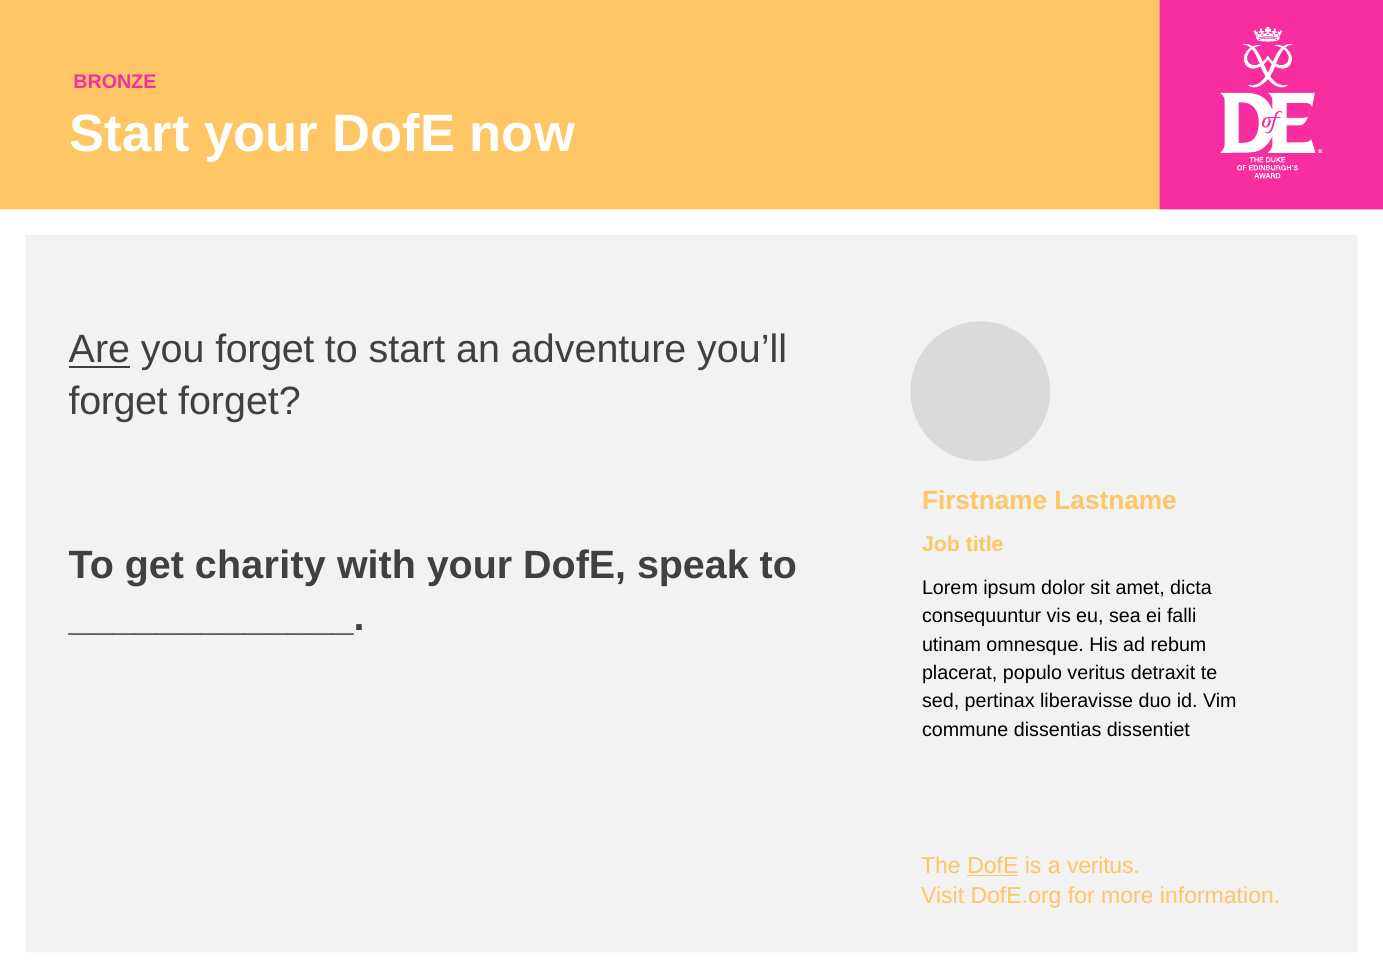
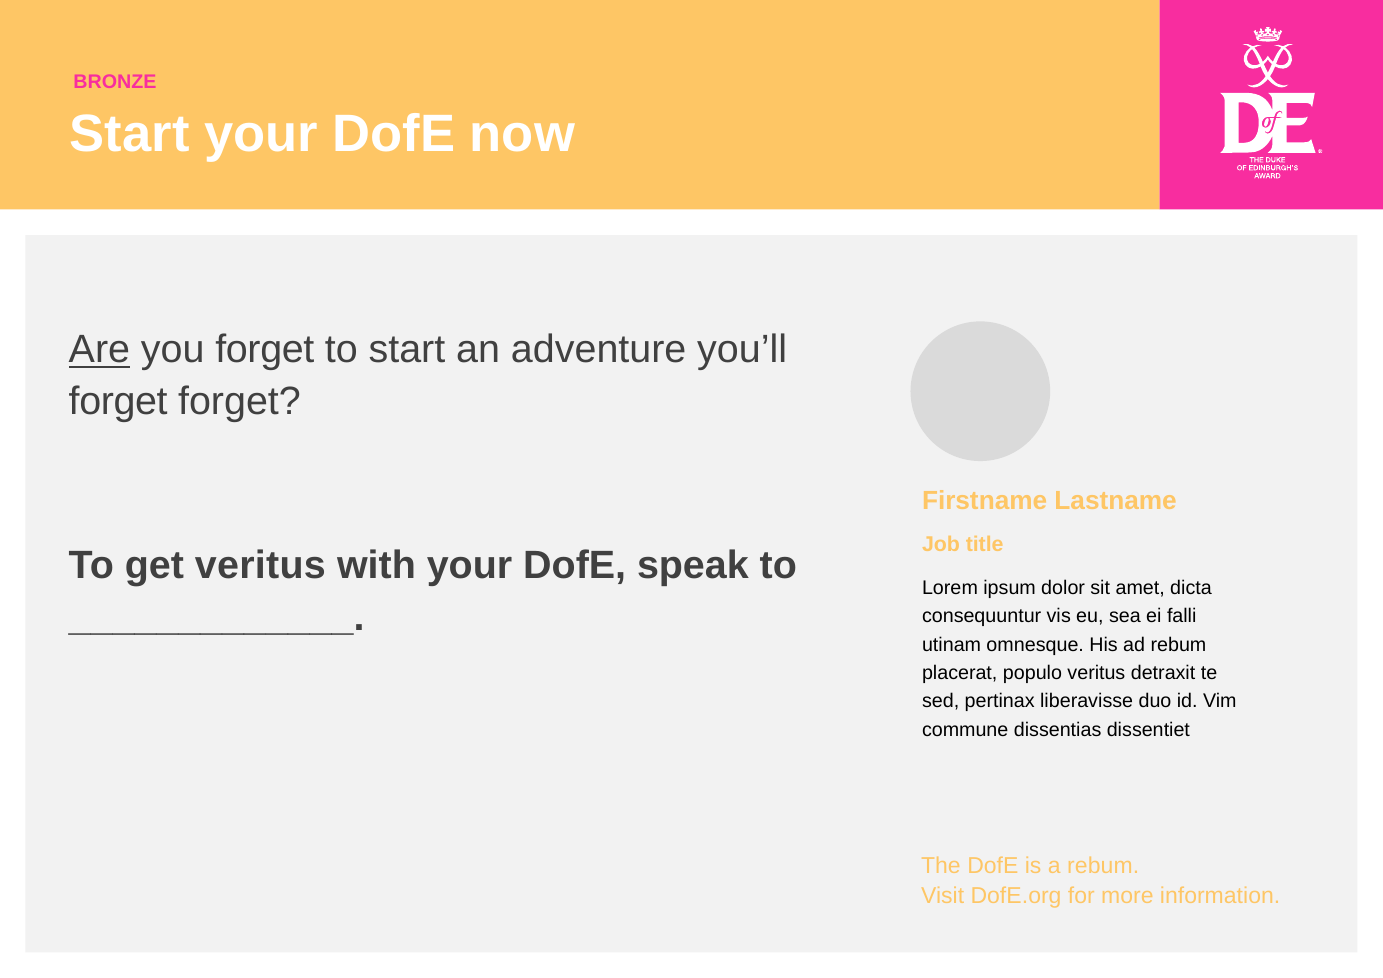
get charity: charity -> veritus
DofE at (993, 866) underline: present -> none
a veritus: veritus -> rebum
